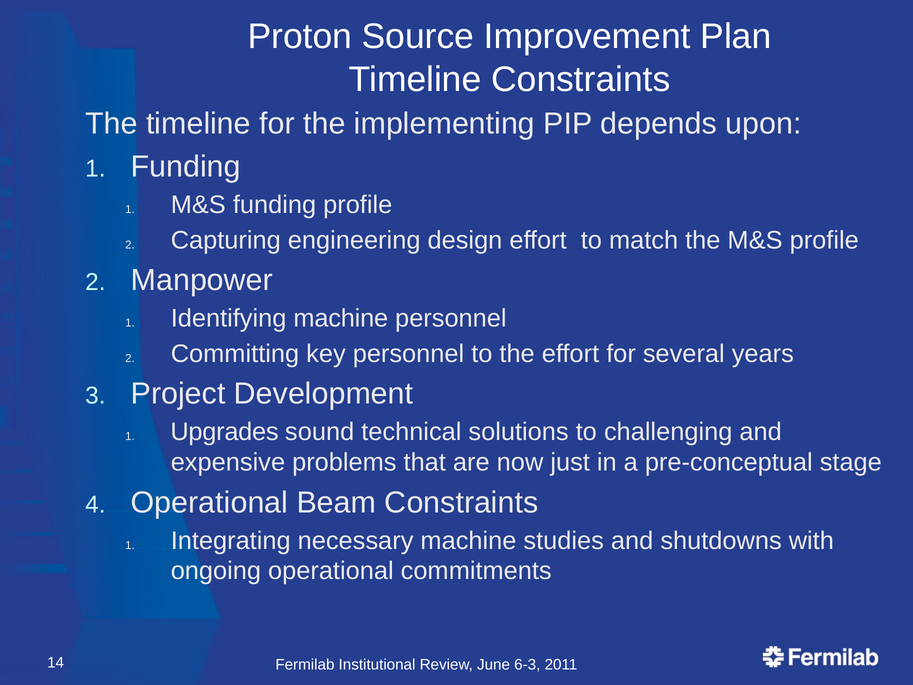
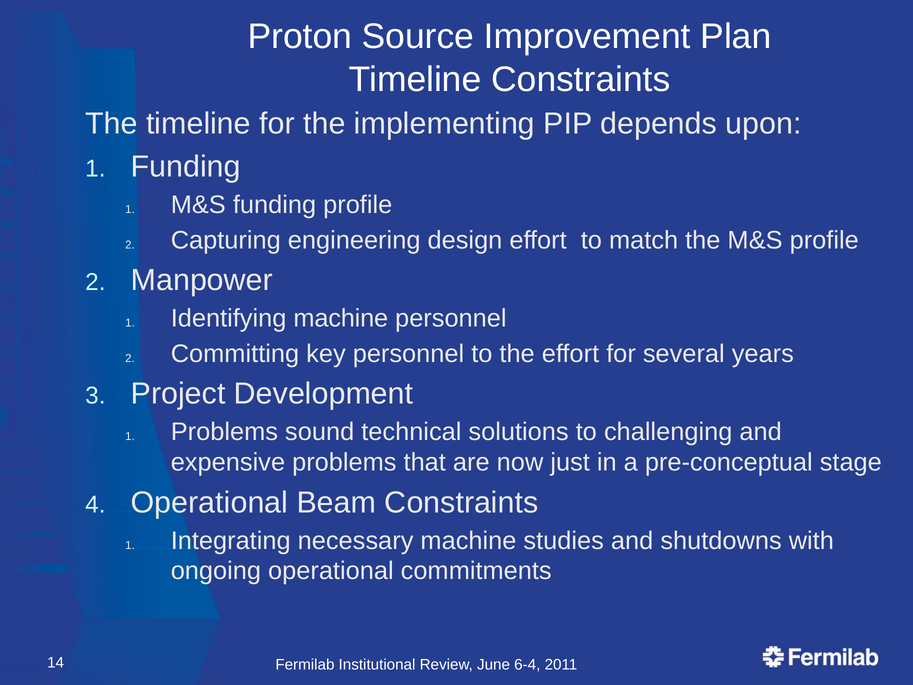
Upgrades at (225, 432): Upgrades -> Problems
6-3: 6-3 -> 6-4
